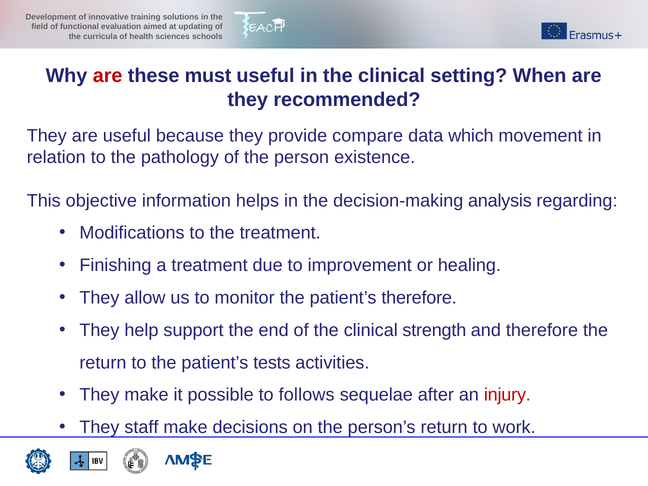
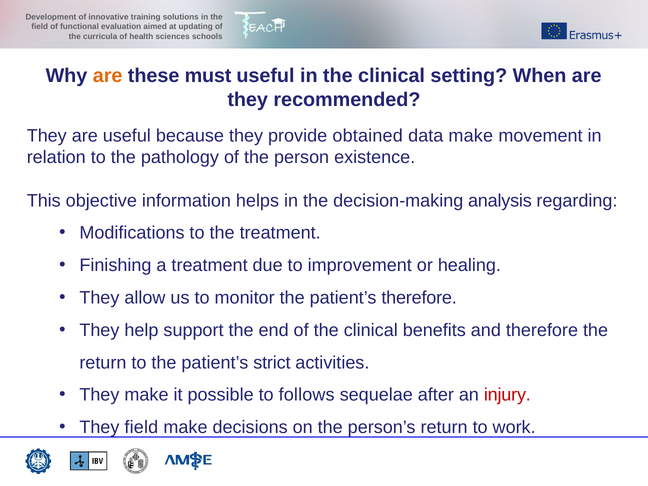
are at (108, 76) colour: red -> orange
compare: compare -> obtained
data which: which -> make
strength: strength -> benefits
tests: tests -> strict
They staff: staff -> field
